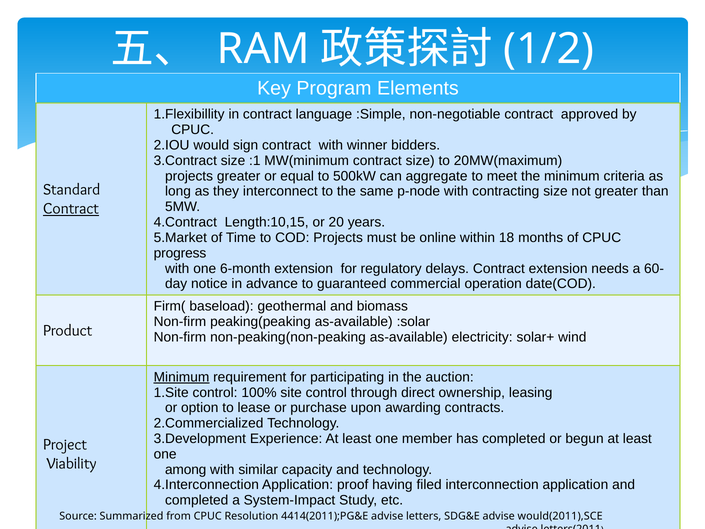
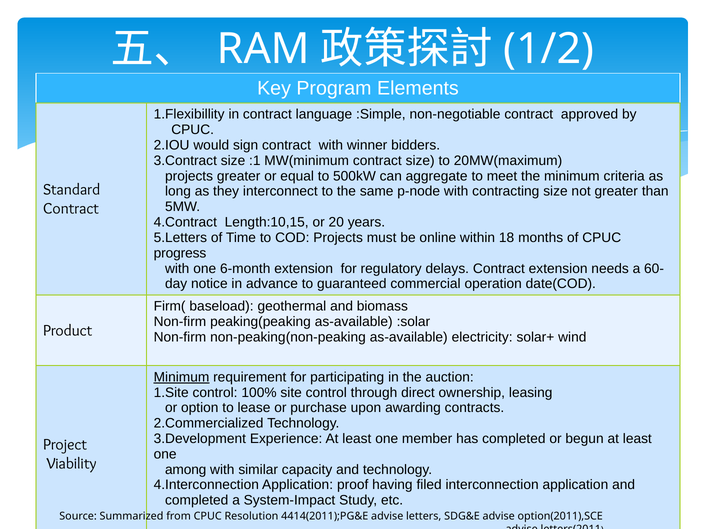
Contract at (71, 209) underline: present -> none
5.Market: 5.Market -> 5.Letters
would(2011),SCE: would(2011),SCE -> option(2011),SCE
